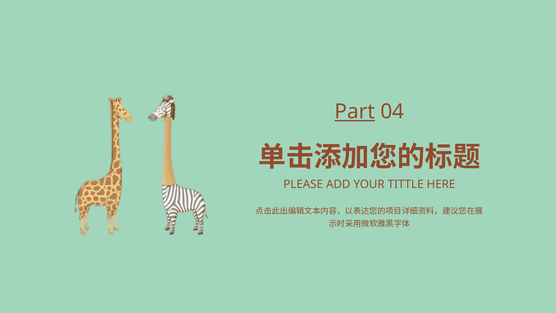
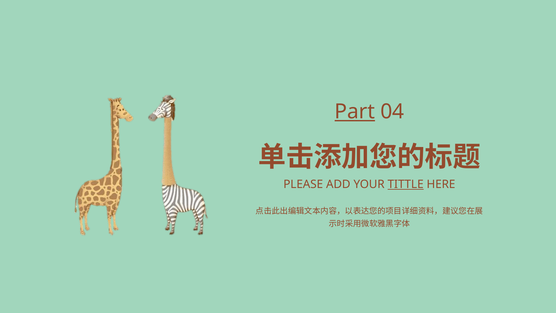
TITTLE underline: none -> present
